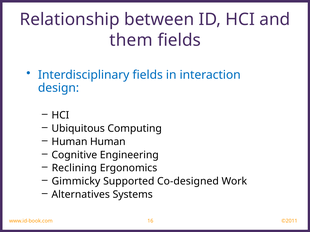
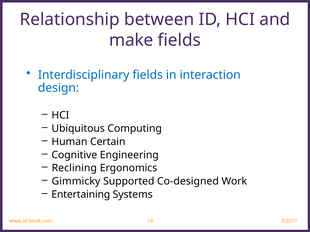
them: them -> make
Human Human: Human -> Certain
Alternatives: Alternatives -> Entertaining
